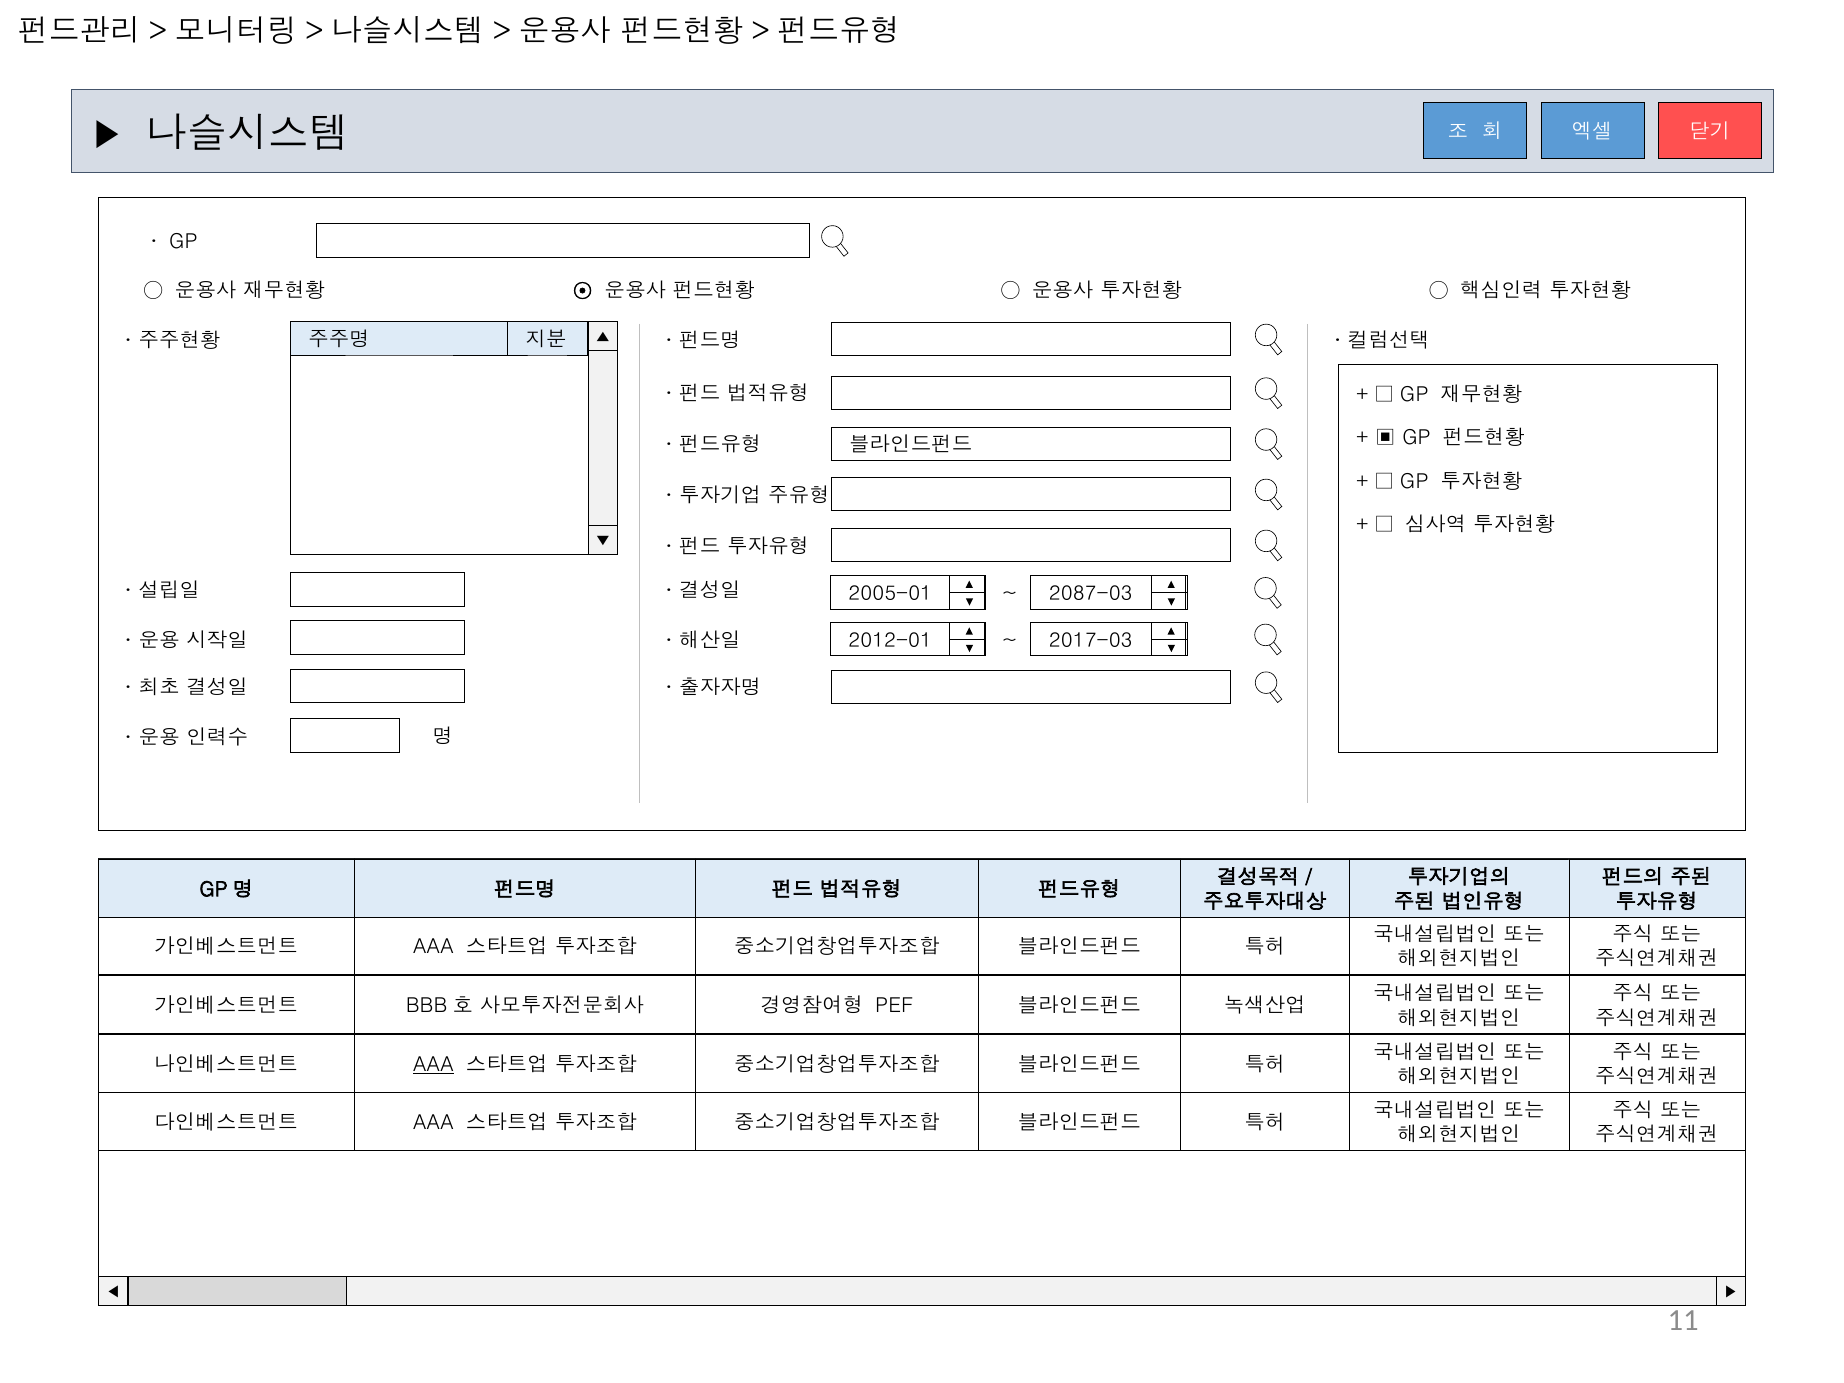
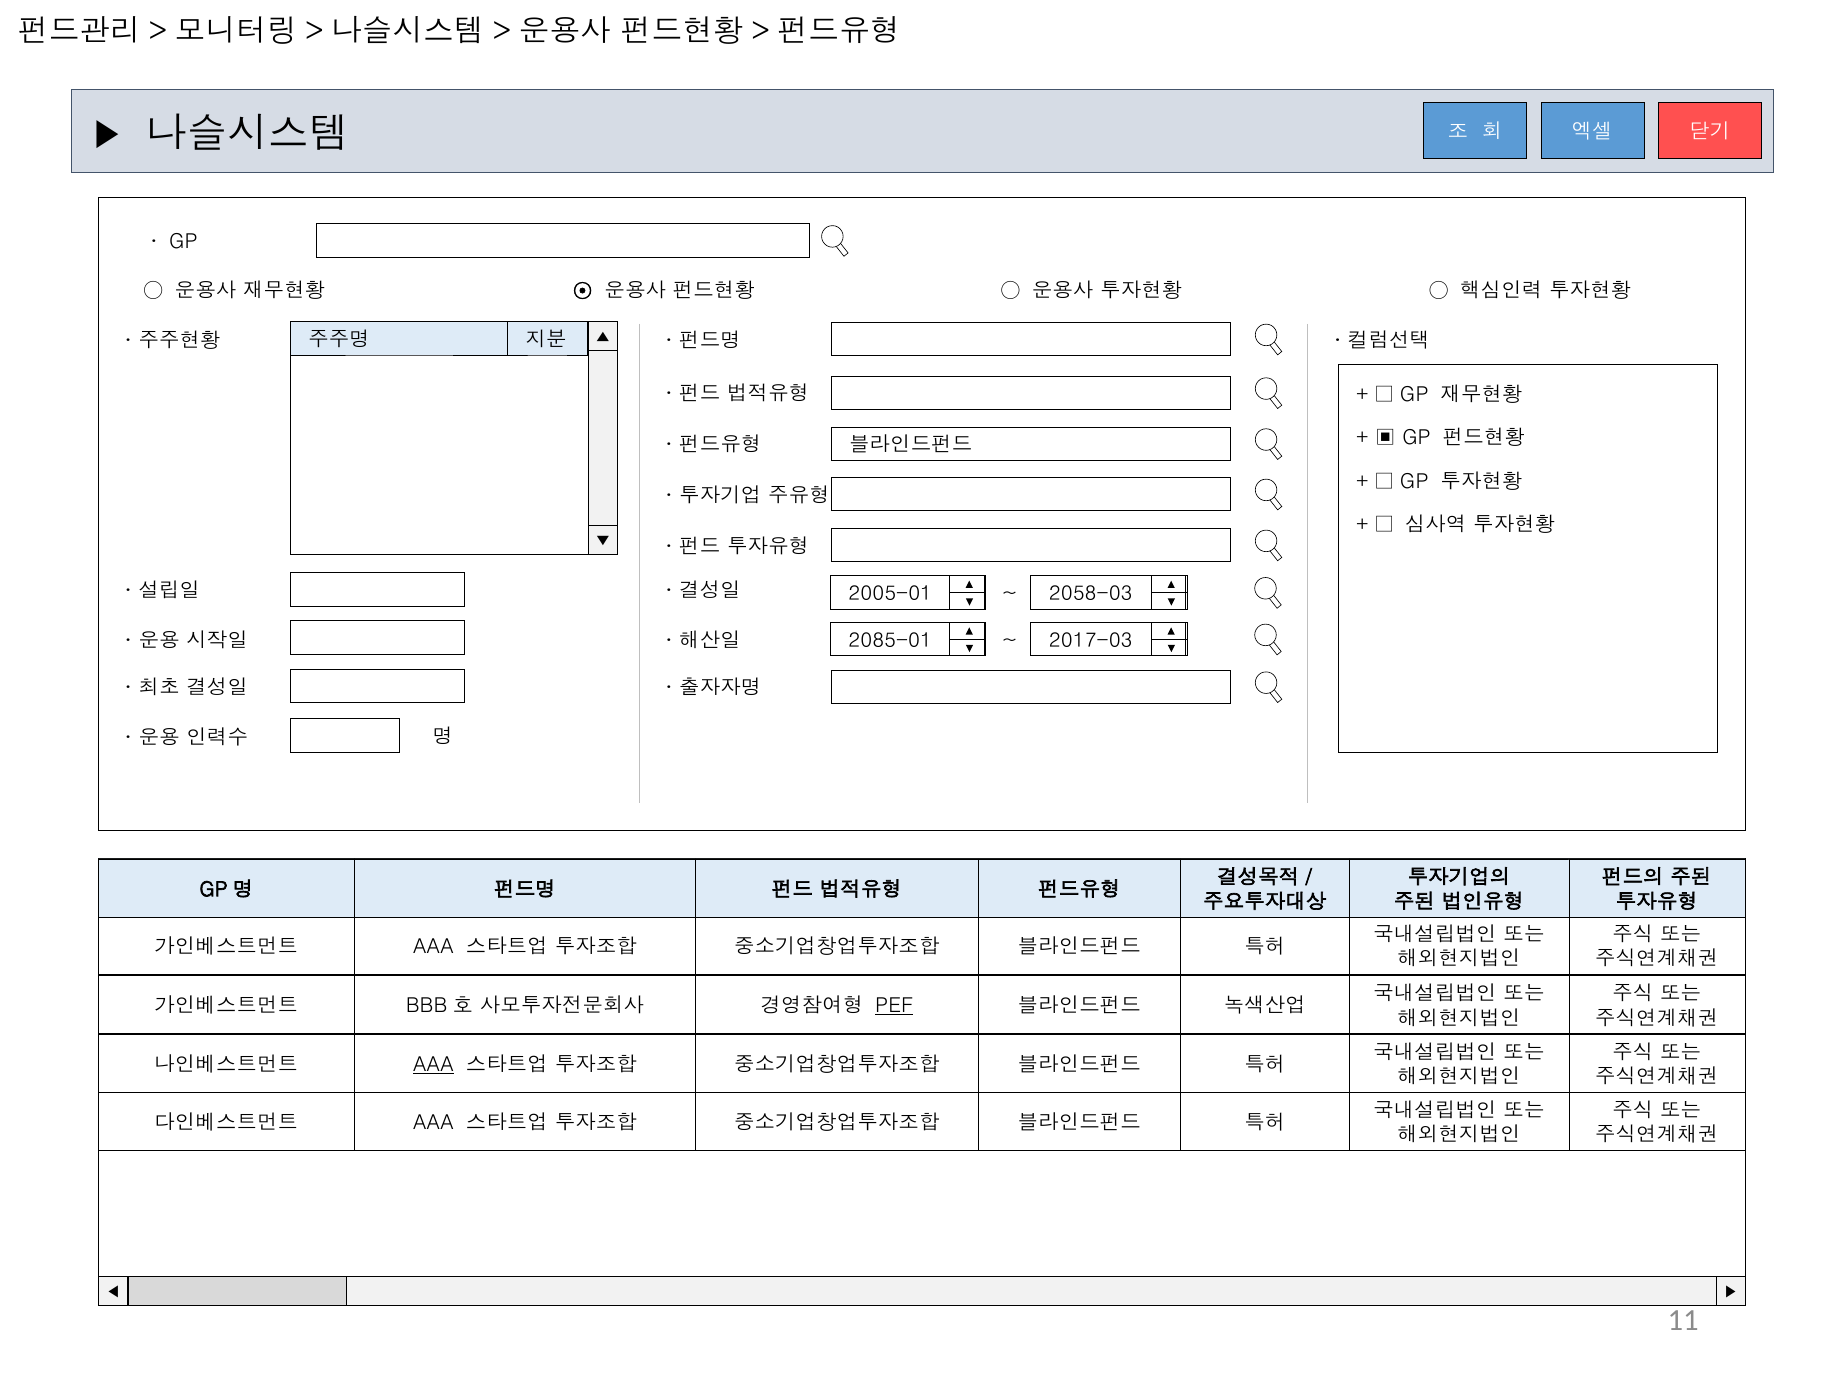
2087-03: 2087-03 -> 2058-03
2012-01: 2012-01 -> 2085-01
PEF underline: none -> present
